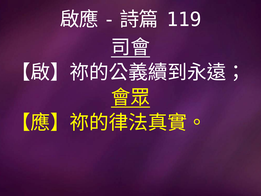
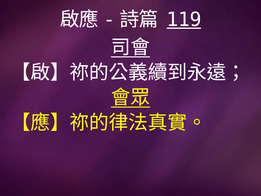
119 underline: none -> present
